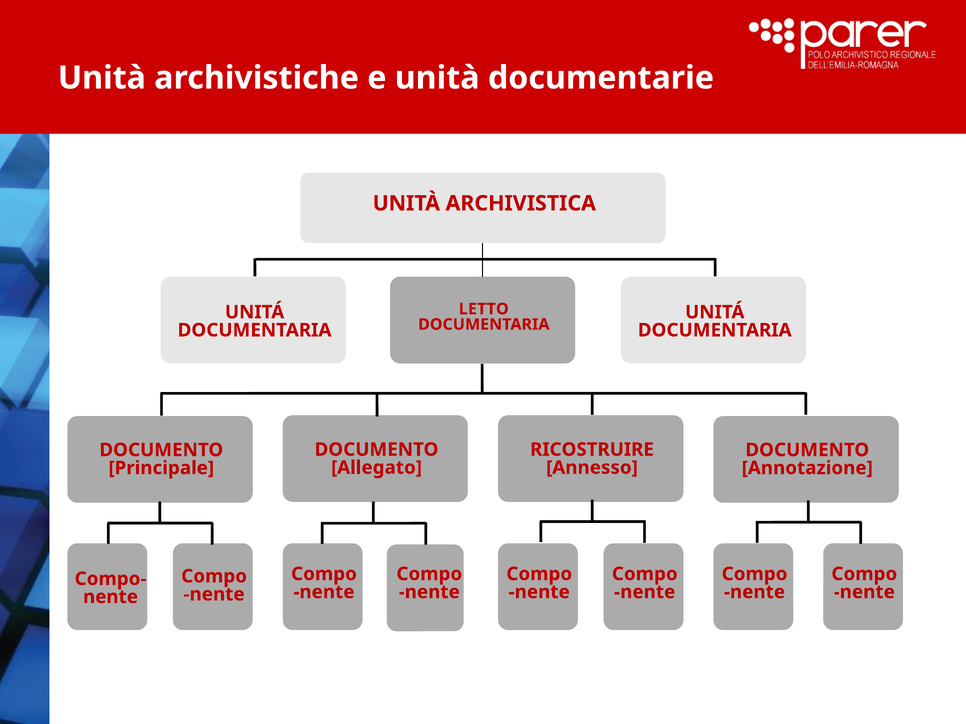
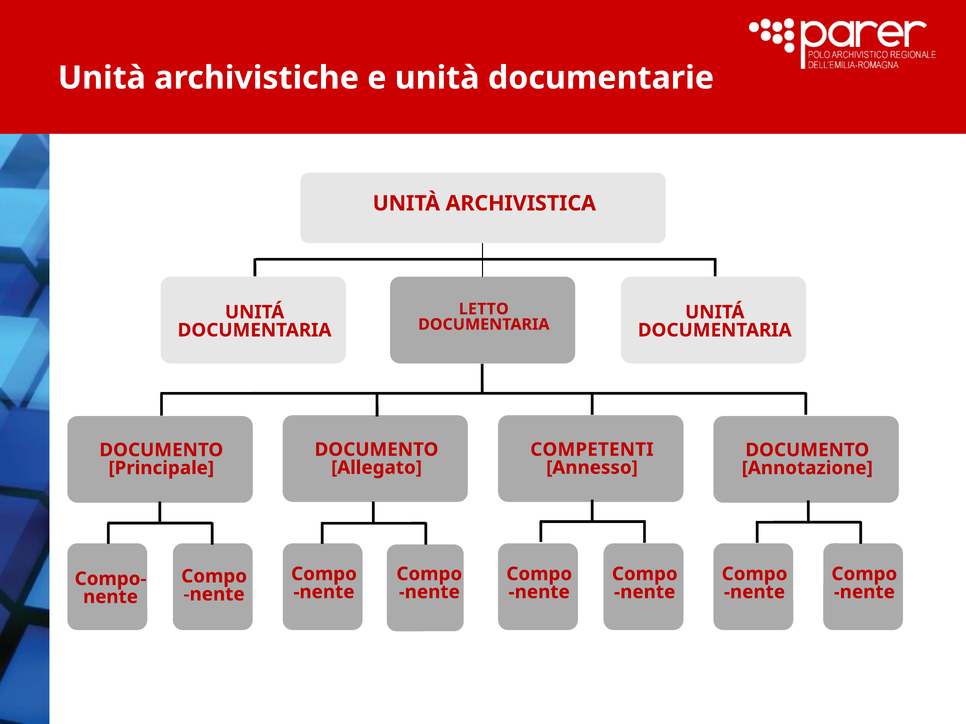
RICOSTRUIRE: RICOSTRUIRE -> COMPETENTI
